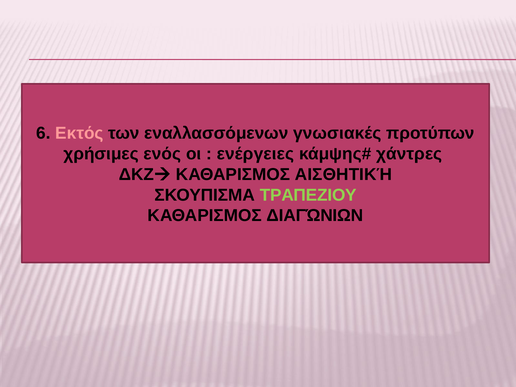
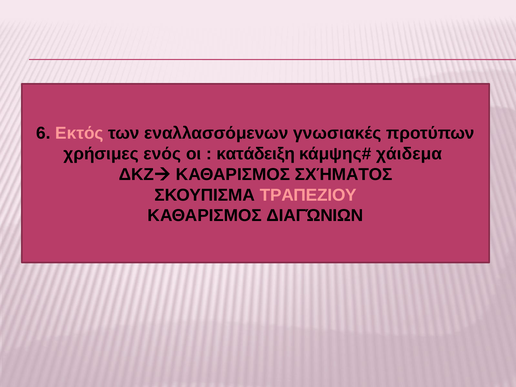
ενέργειες: ενέργειες -> κατάδειξη
χάντρες: χάντρες -> χάιδεμα
ΑΙΣΘΗΤΙΚΉ: ΑΙΣΘΗΤΙΚΉ -> ΣΧΉΜΑΤΟΣ
ΤΡΑΠΕΖΙΟΥ colour: light green -> pink
